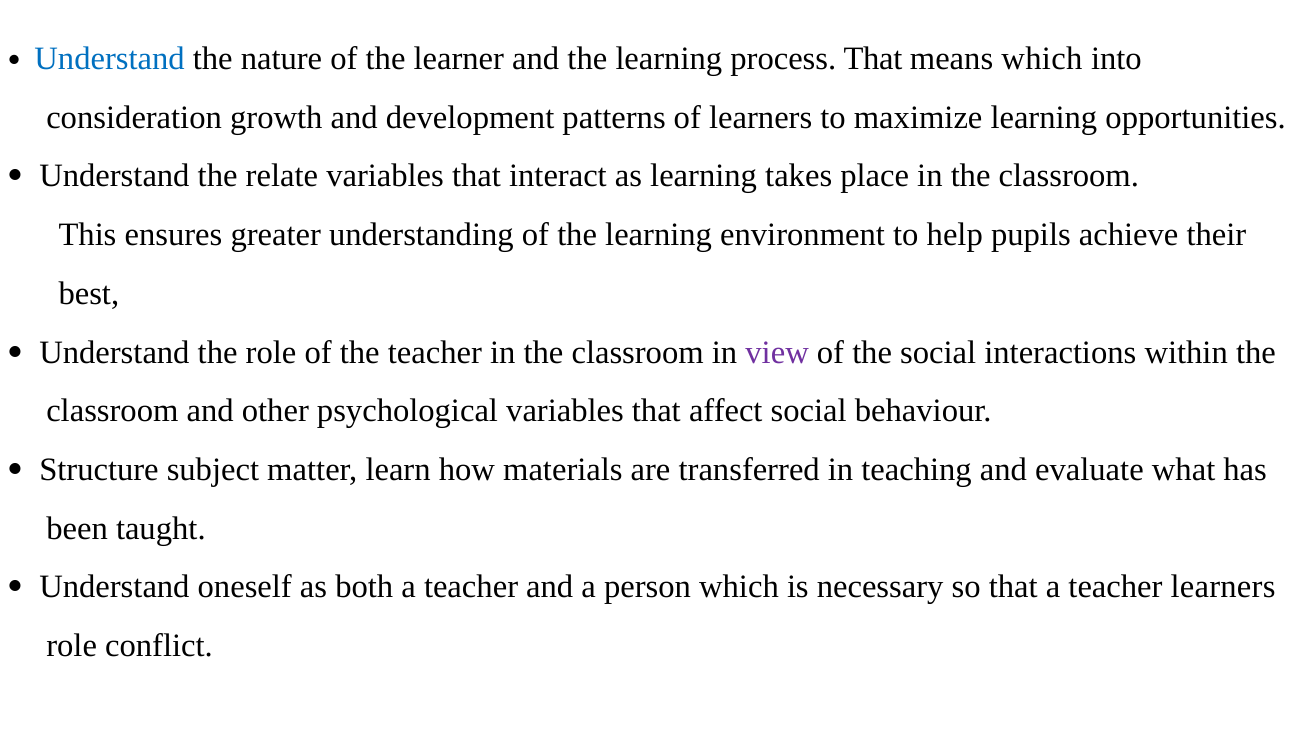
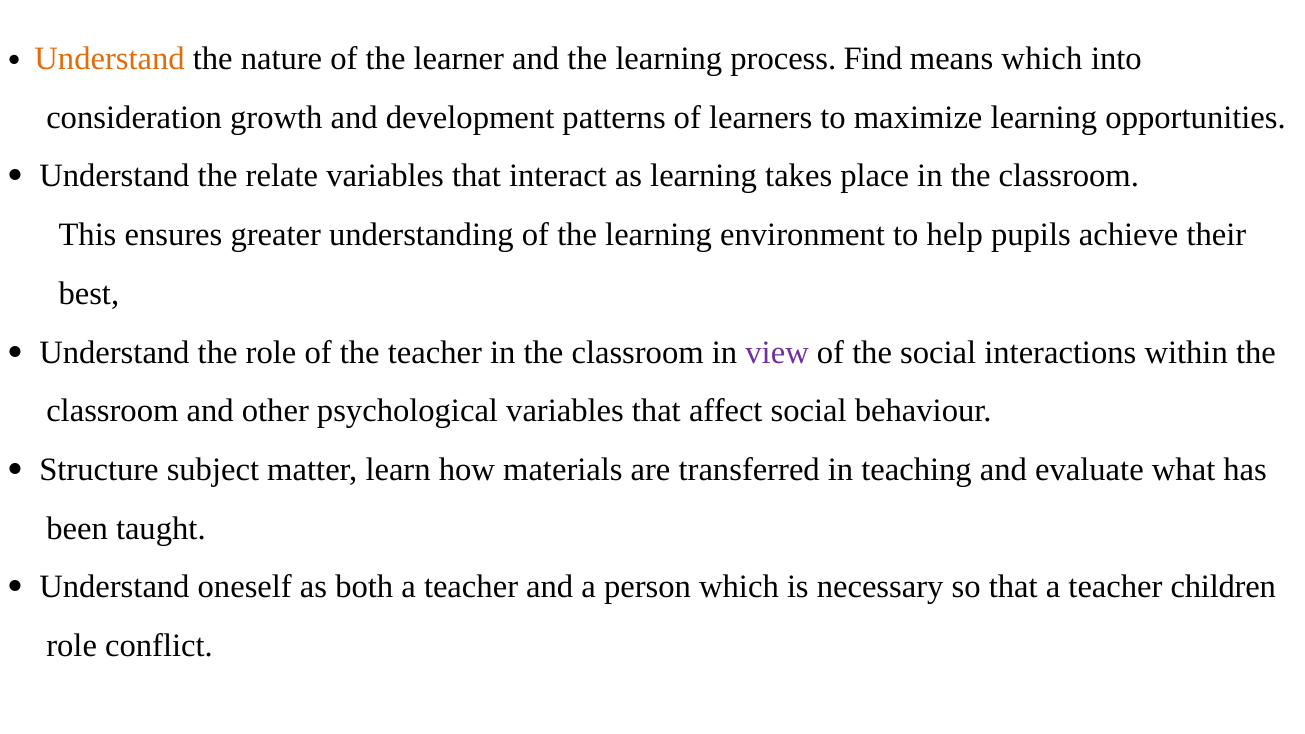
Understand at (110, 59) colour: blue -> orange
process That: That -> Find
teacher learners: learners -> children
